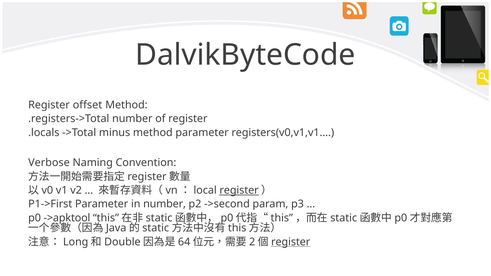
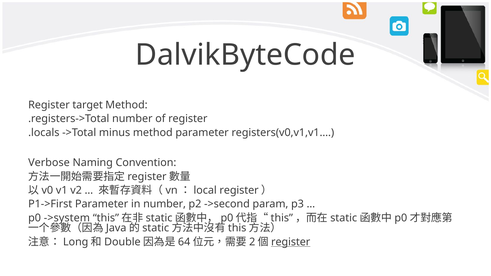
offset: offset -> target
register at (239, 190) underline: present -> none
->apktool: ->apktool -> ->system
